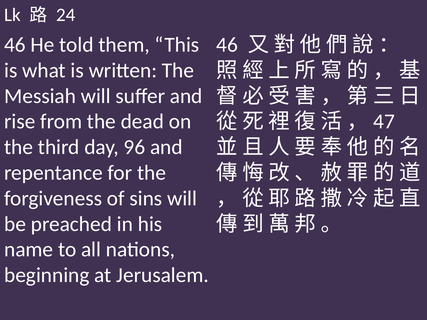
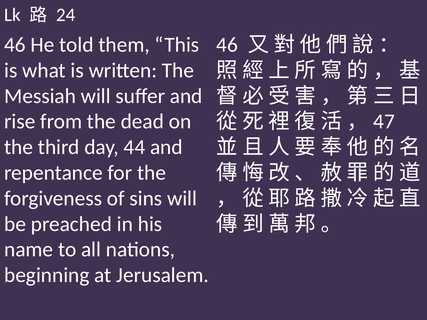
96: 96 -> 44
